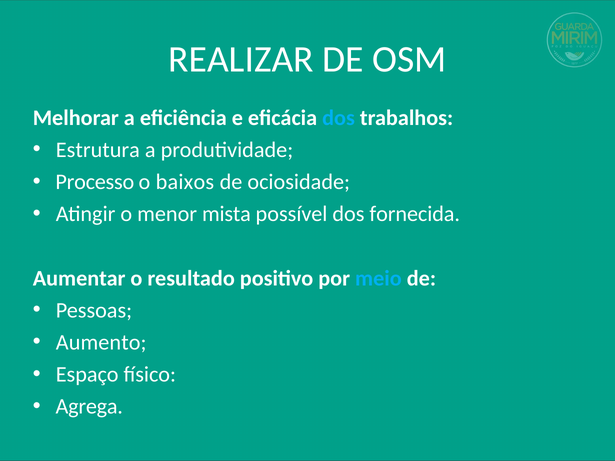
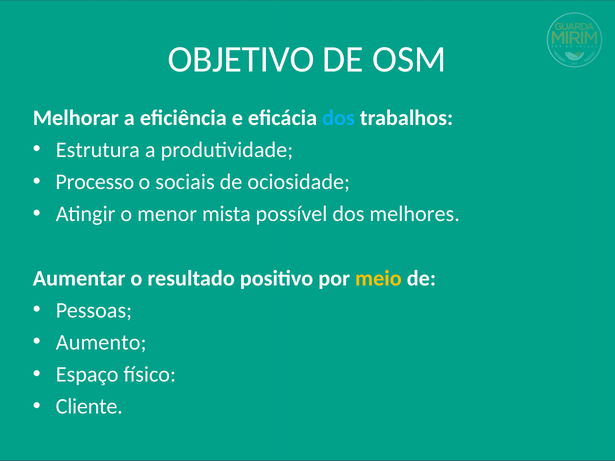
REALIZAR: REALIZAR -> OBJETIVO
baixos: baixos -> sociais
fornecida: fornecida -> melhores
meio colour: light blue -> yellow
Agrega: Agrega -> Cliente
